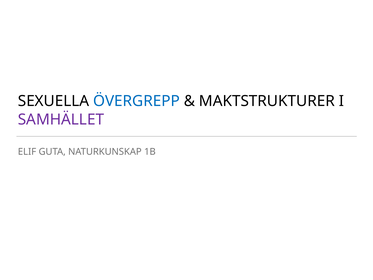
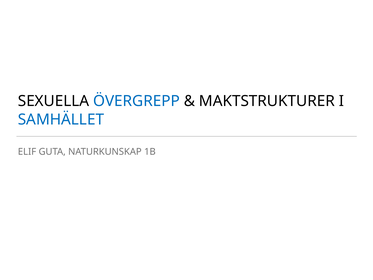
SAMHÄLLET colour: purple -> blue
